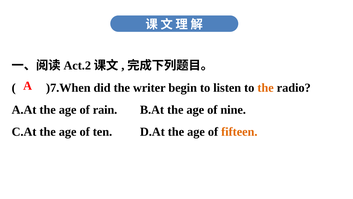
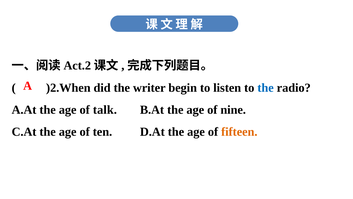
)7.When: )7.When -> )2.When
the at (266, 88) colour: orange -> blue
rain: rain -> talk
